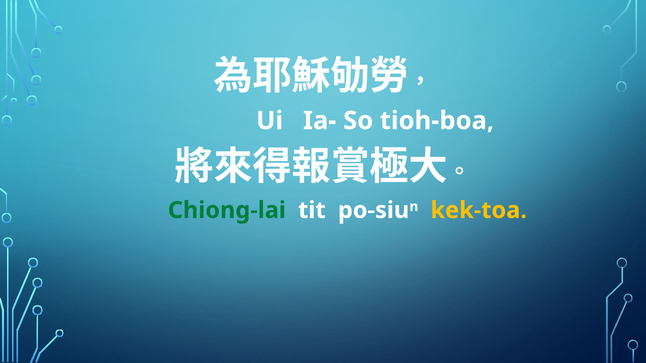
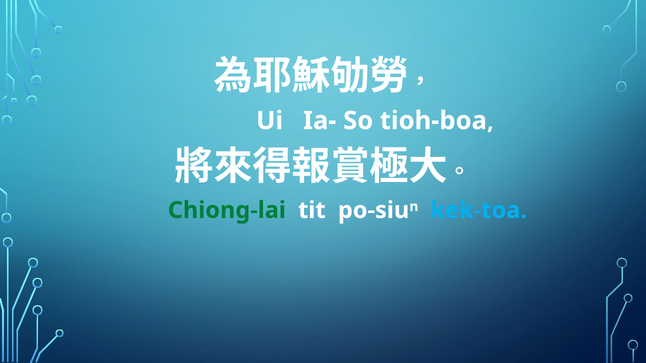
kek-toa colour: yellow -> light blue
